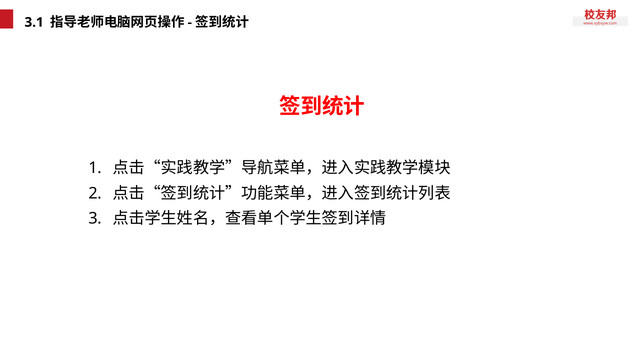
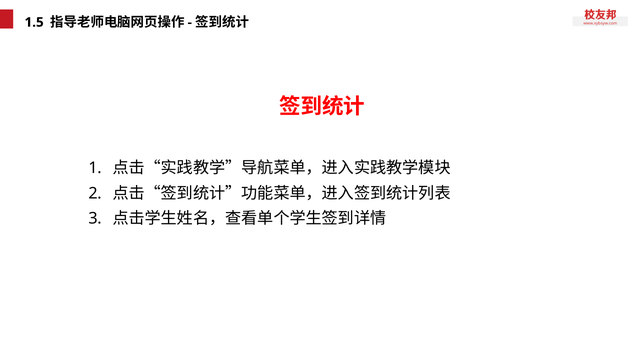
3.1: 3.1 -> 1.5
